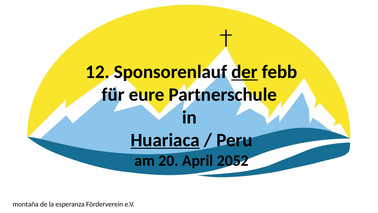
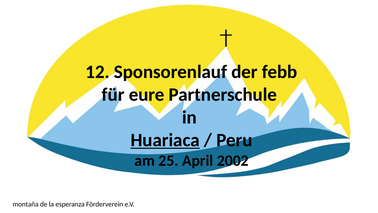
der underline: present -> none
20: 20 -> 25
2052: 2052 -> 2002
